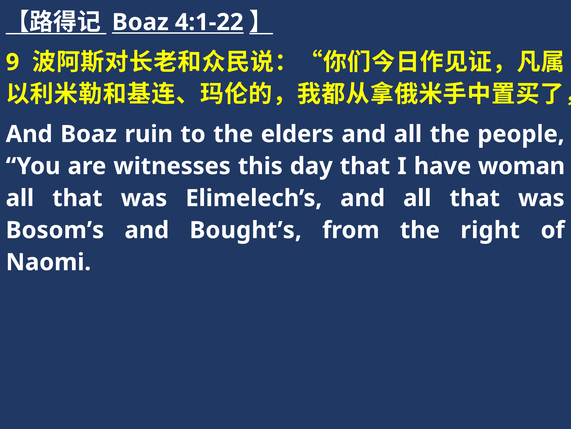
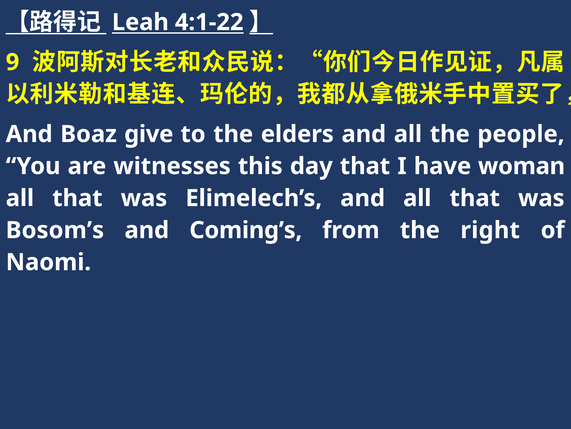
Boaz at (140, 22): Boaz -> Leah
ruin: ruin -> give
Bought’s: Bought’s -> Coming’s
